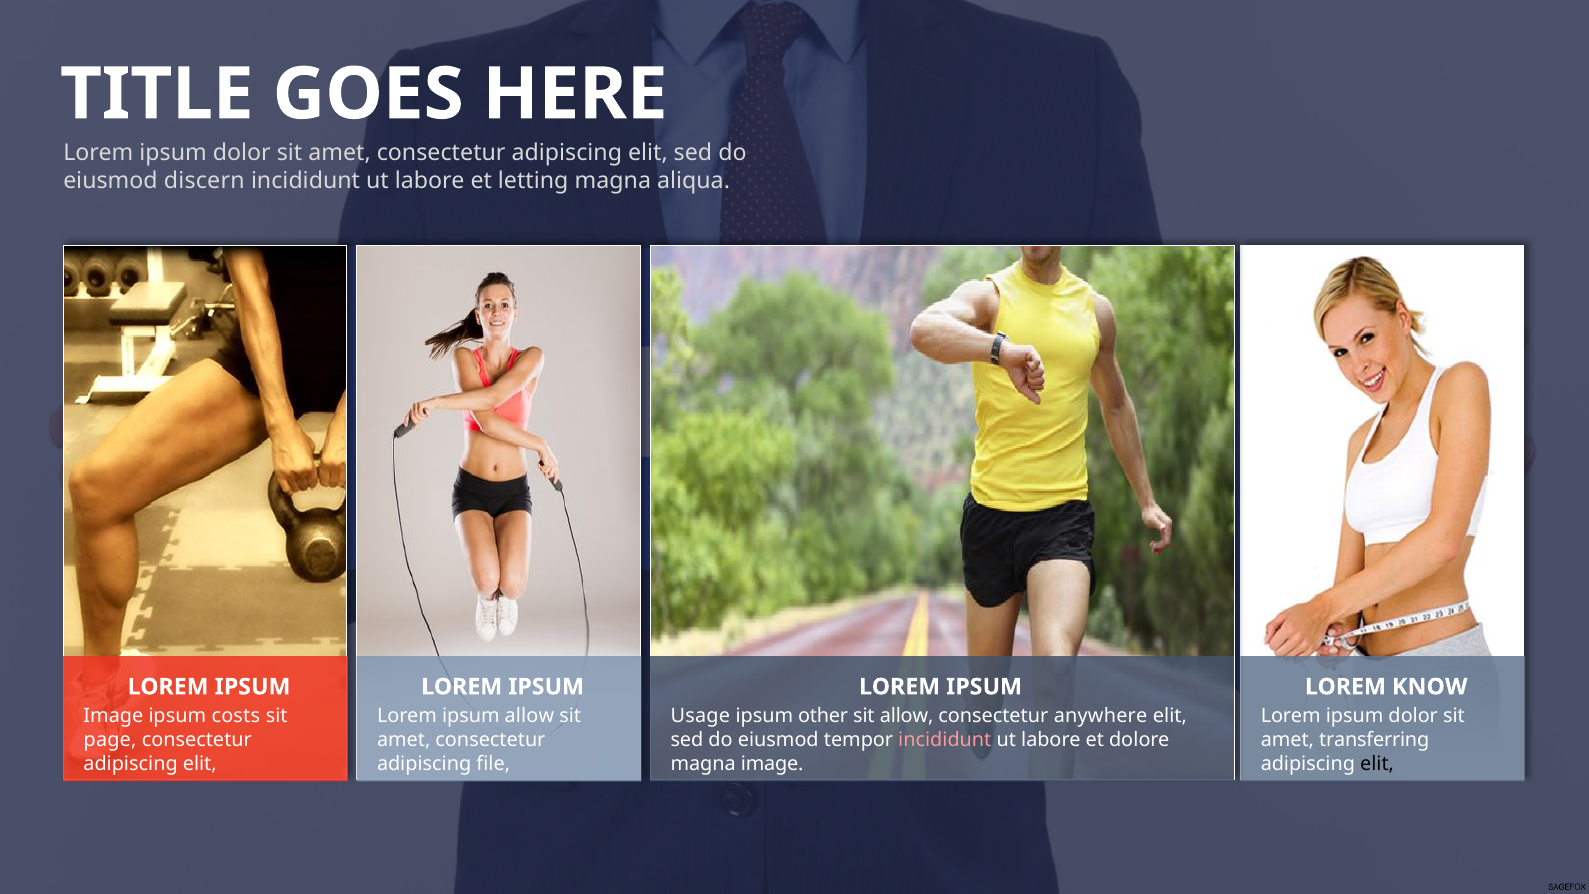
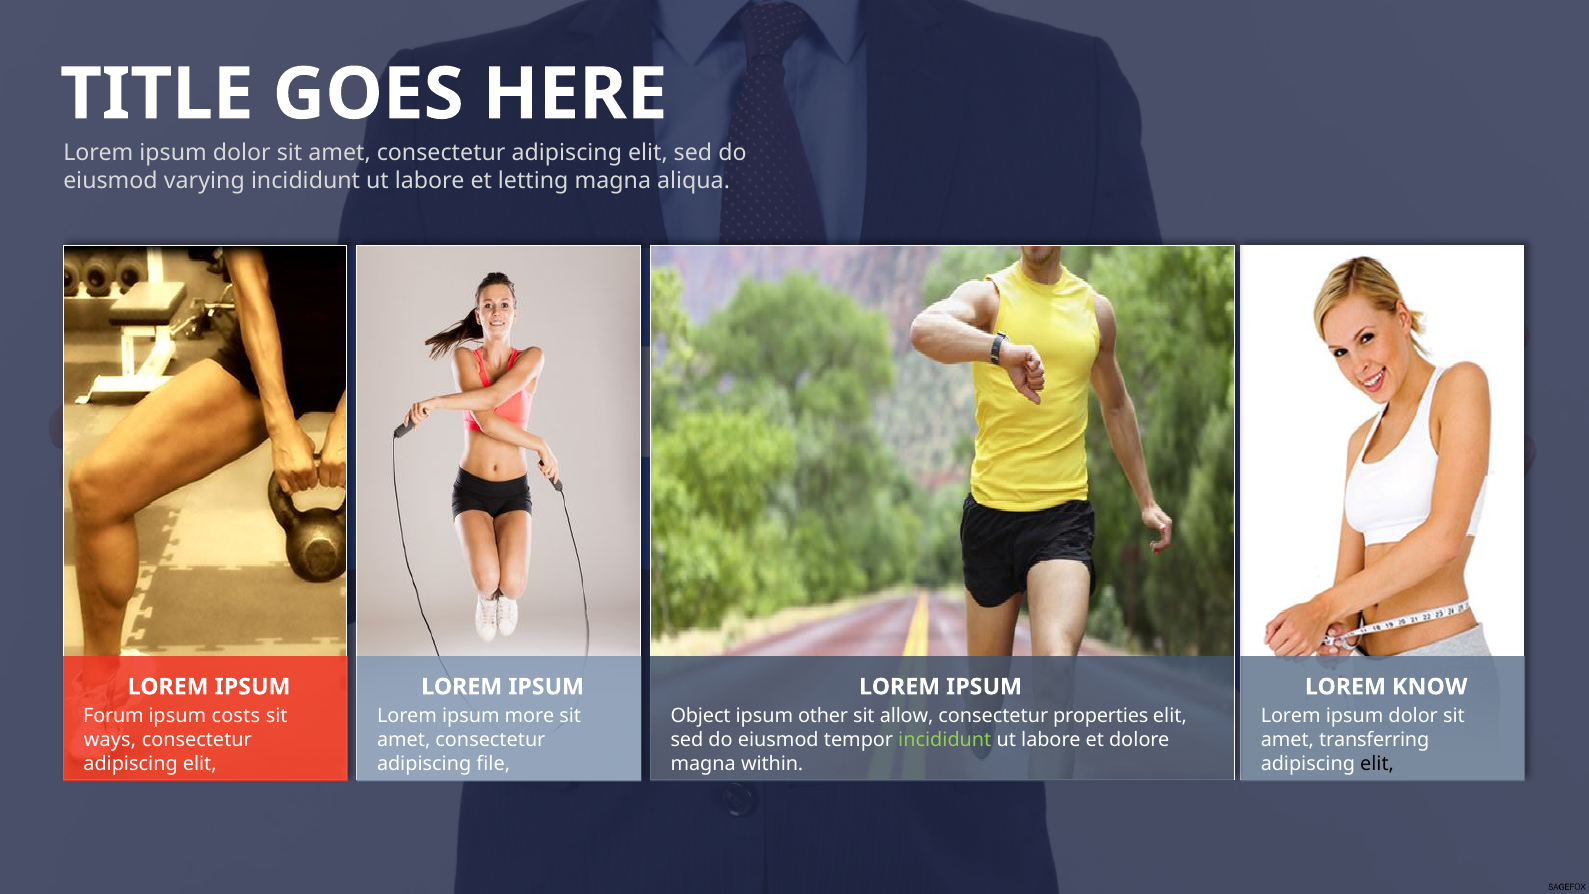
discern: discern -> varying
Image at (113, 716): Image -> Forum
ipsum allow: allow -> more
Usage: Usage -> Object
anywhere: anywhere -> properties
page: page -> ways
incididunt at (945, 740) colour: pink -> light green
magna image: image -> within
